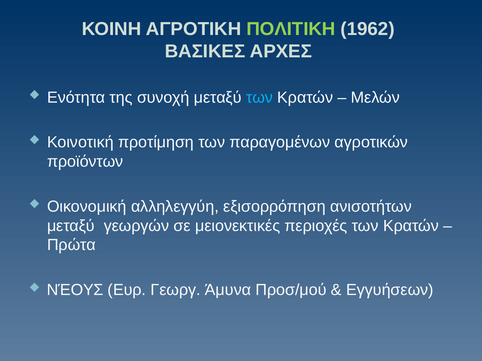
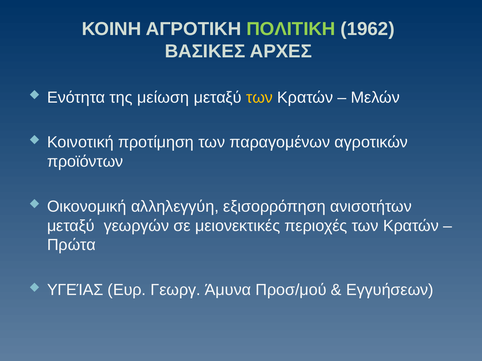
συνοχή: συνοχή -> μείωση
των at (260, 98) colour: light blue -> yellow
ΝΈΟΥΣ: ΝΈΟΥΣ -> ΥΓΕΊΑΣ
